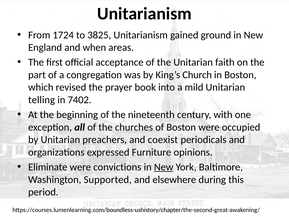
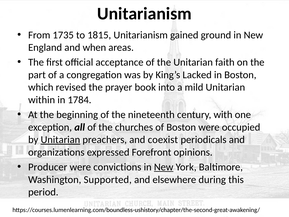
1724: 1724 -> 1735
3825: 3825 -> 1815
Church: Church -> Lacked
telling: telling -> within
7402: 7402 -> 1784
Unitarian at (60, 140) underline: none -> present
Furniture: Furniture -> Forefront
Eliminate: Eliminate -> Producer
